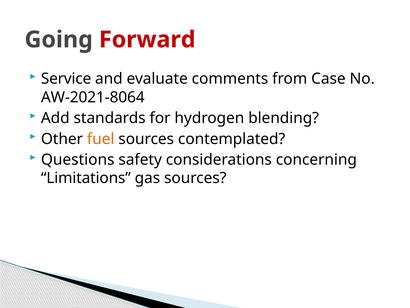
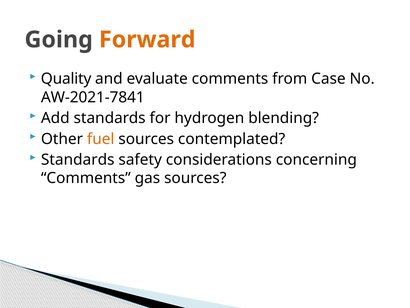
Forward colour: red -> orange
Service: Service -> Quality
AW-2021-8064: AW-2021-8064 -> AW-2021-7841
Questions at (78, 159): Questions -> Standards
Limitations at (86, 178): Limitations -> Comments
